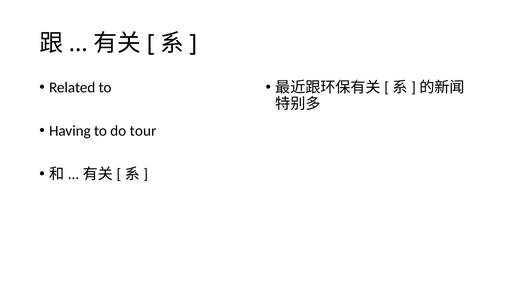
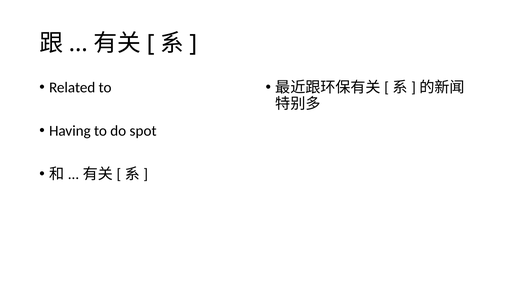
tour: tour -> spot
